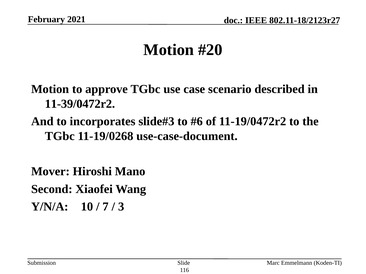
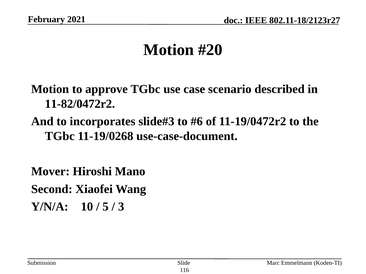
11-39/0472r2: 11-39/0472r2 -> 11-82/0472r2
7: 7 -> 5
